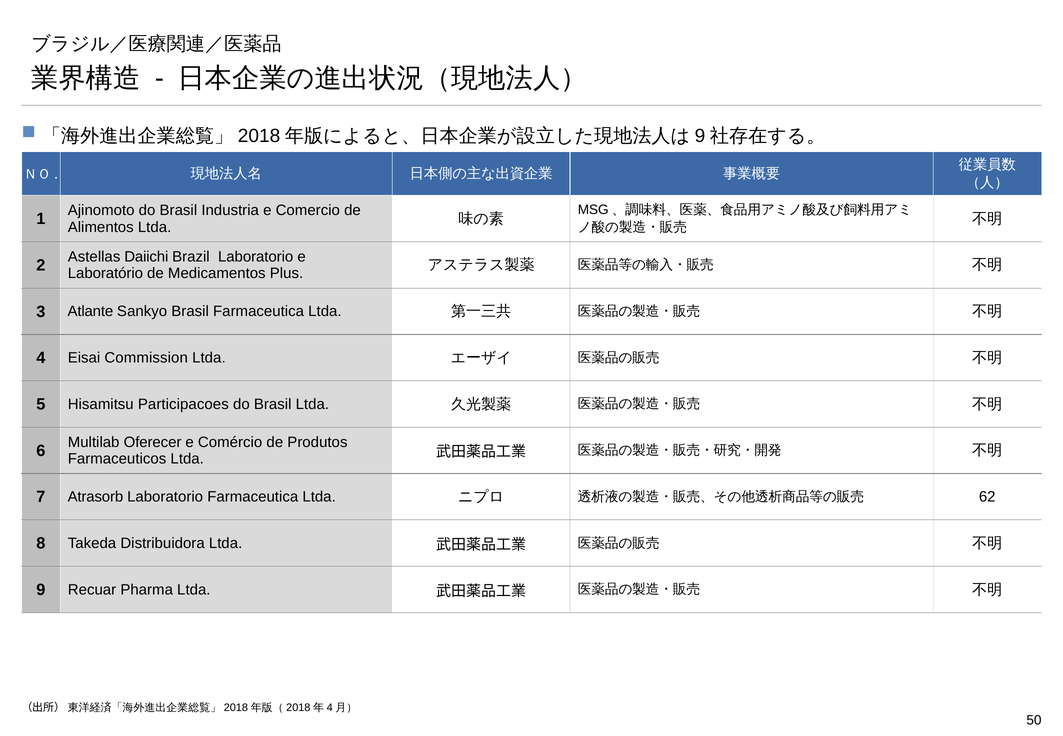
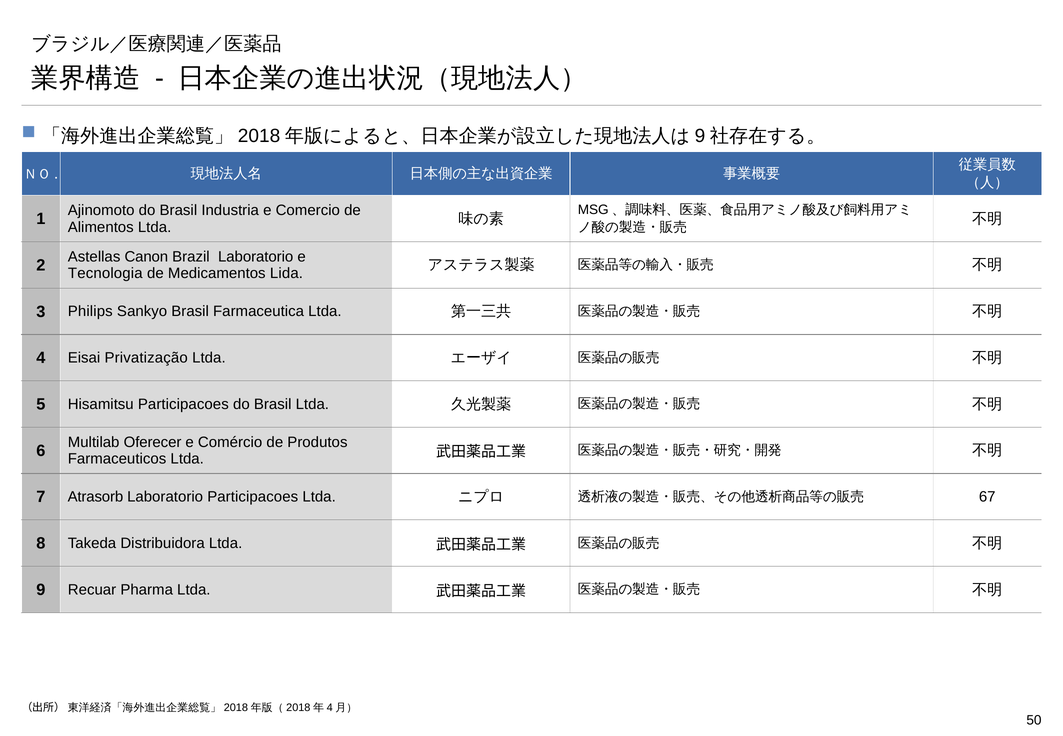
Daiichi: Daiichi -> Canon
Laboratório: Laboratório -> Tecnologia
Plus: Plus -> Lida
Atlante: Atlante -> Philips
Commission: Commission -> Privatização
Laboratorio Farmaceutica: Farmaceutica -> Participacoes
62: 62 -> 67
